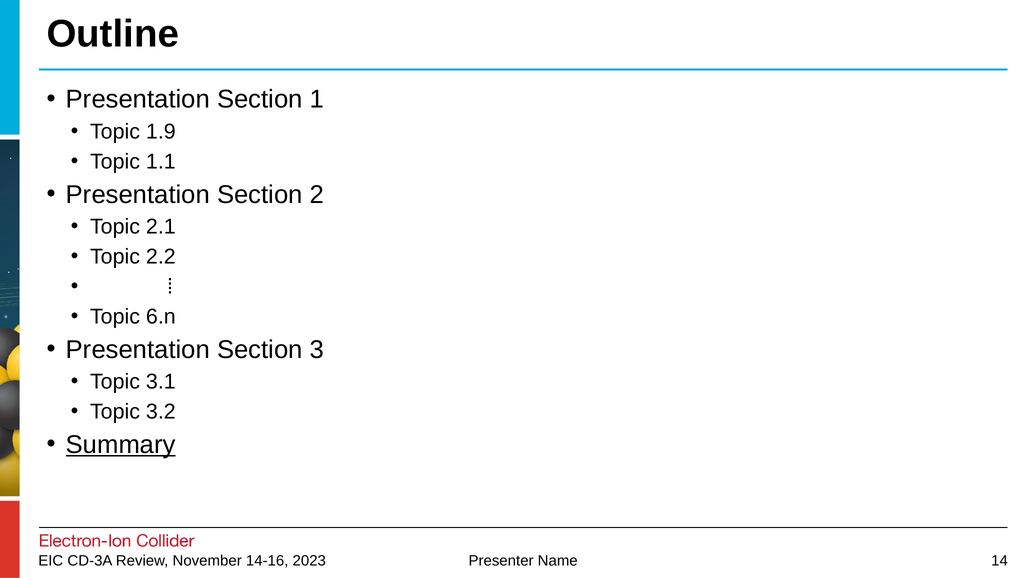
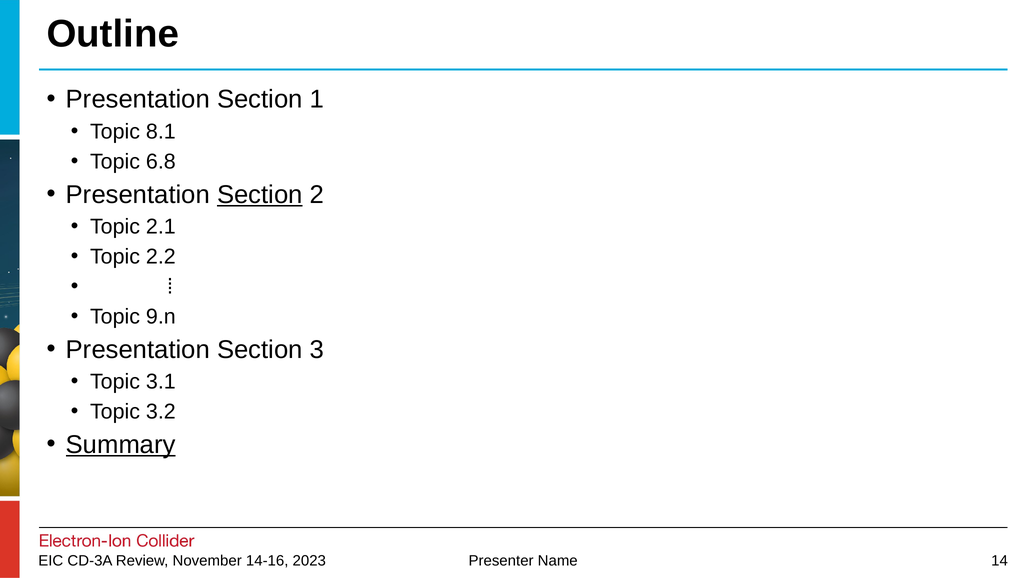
1.9: 1.9 -> 8.1
1.1: 1.1 -> 6.8
Section at (260, 194) underline: none -> present
6.n: 6.n -> 9.n
